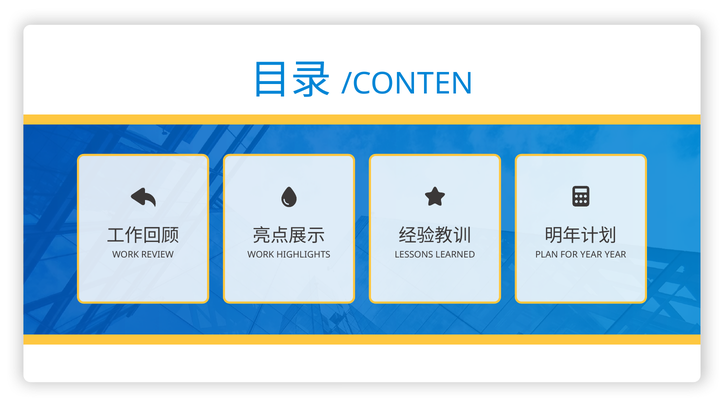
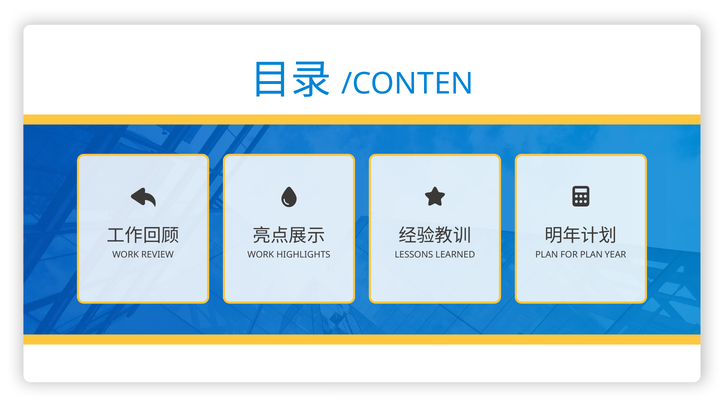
FOR YEAR: YEAR -> PLAN
